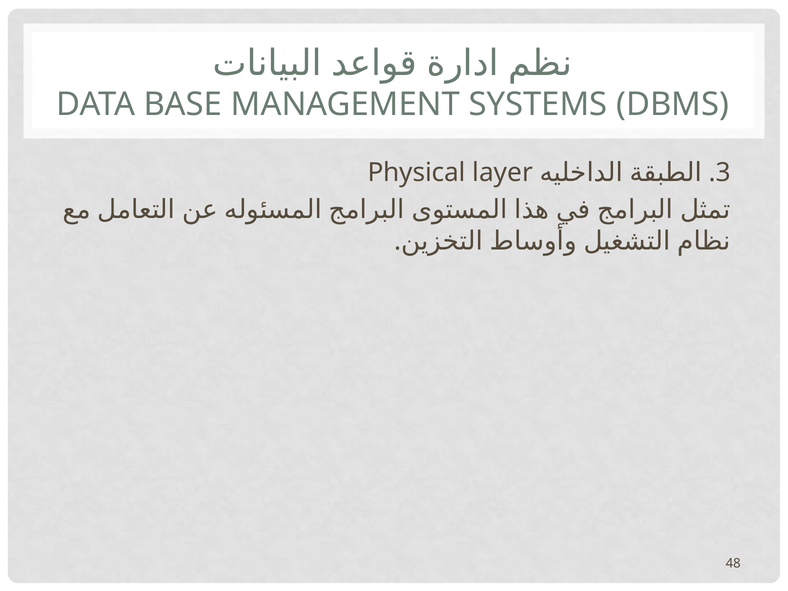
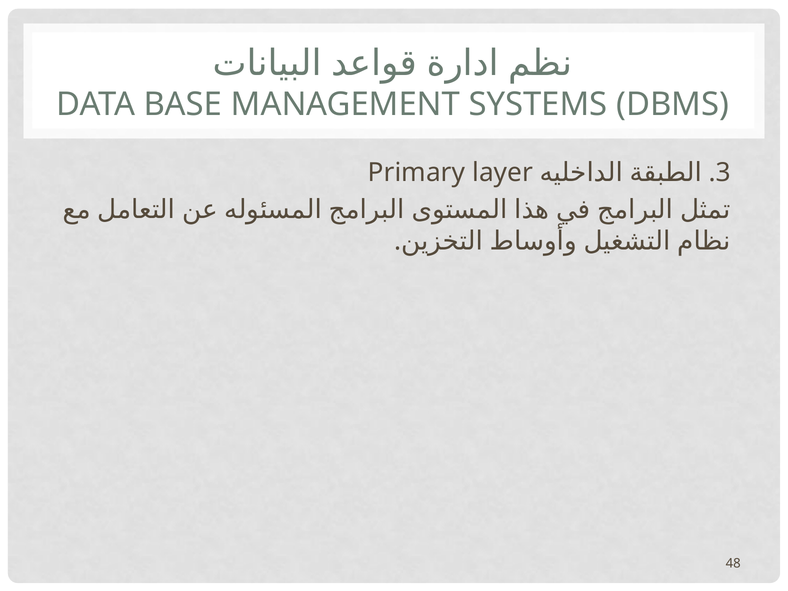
Physical: Physical -> Primary
